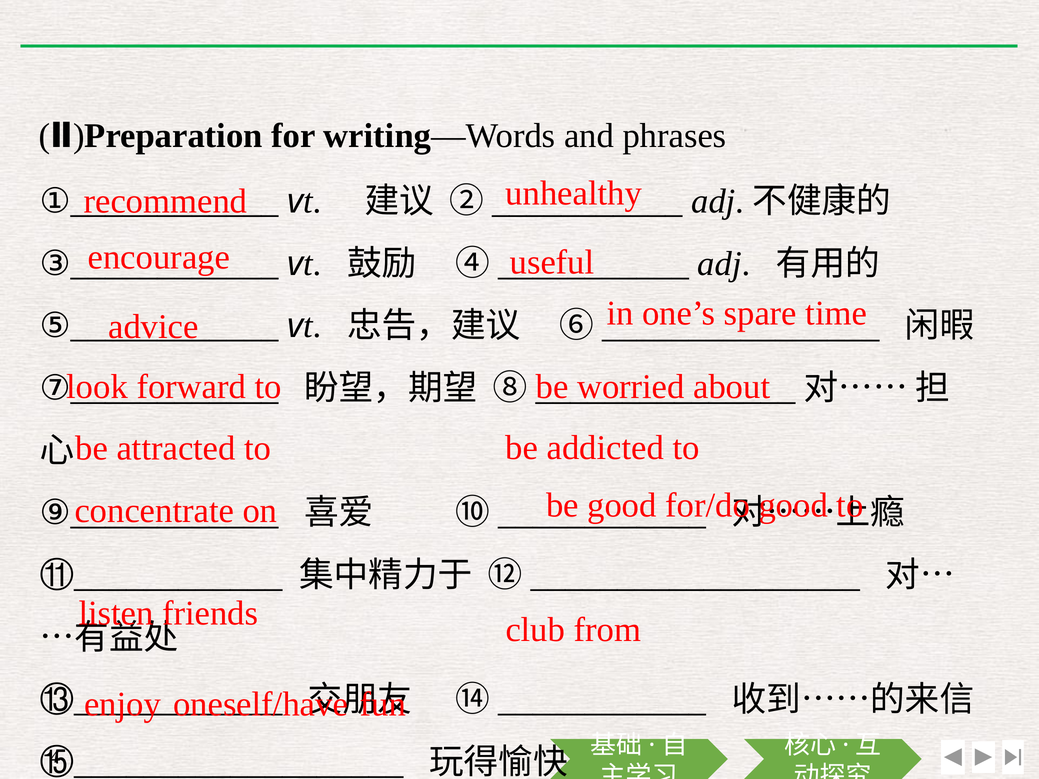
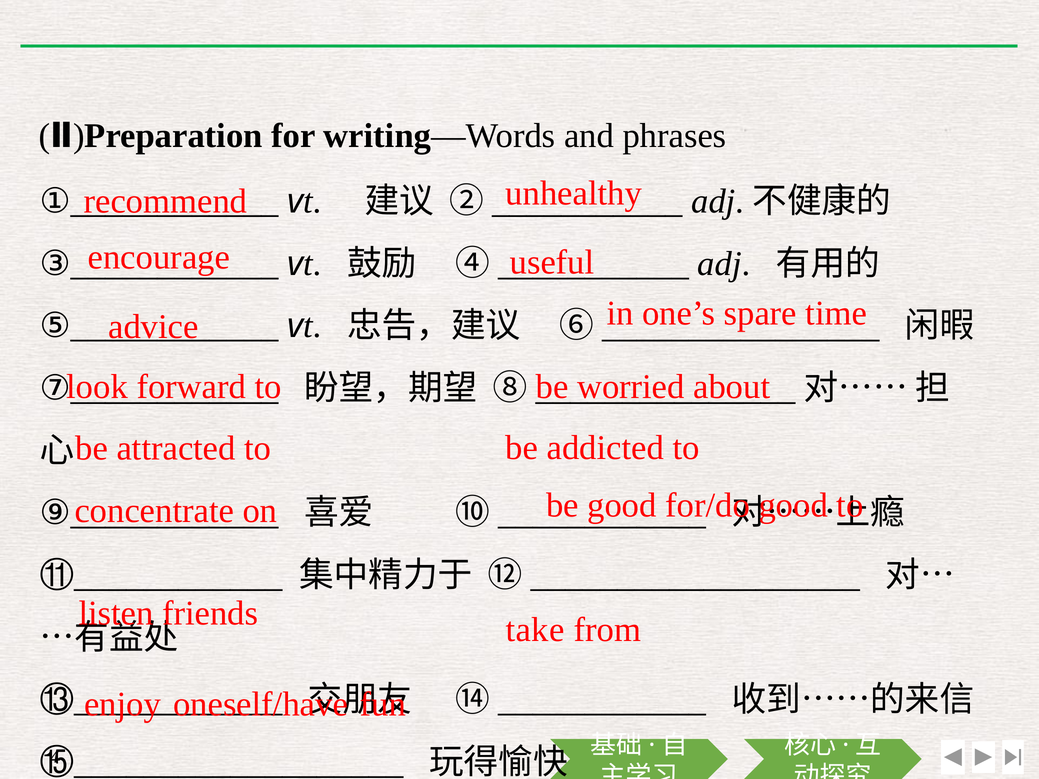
club: club -> take
